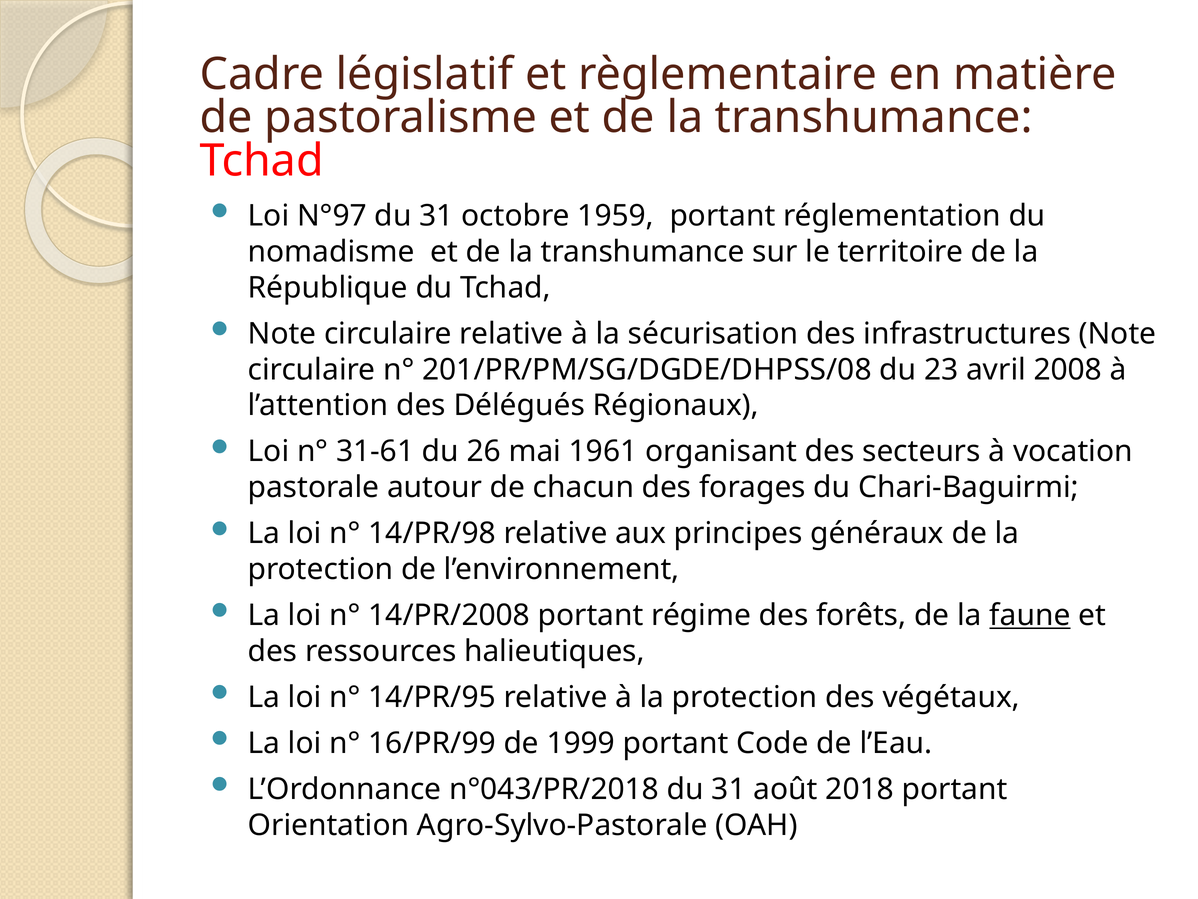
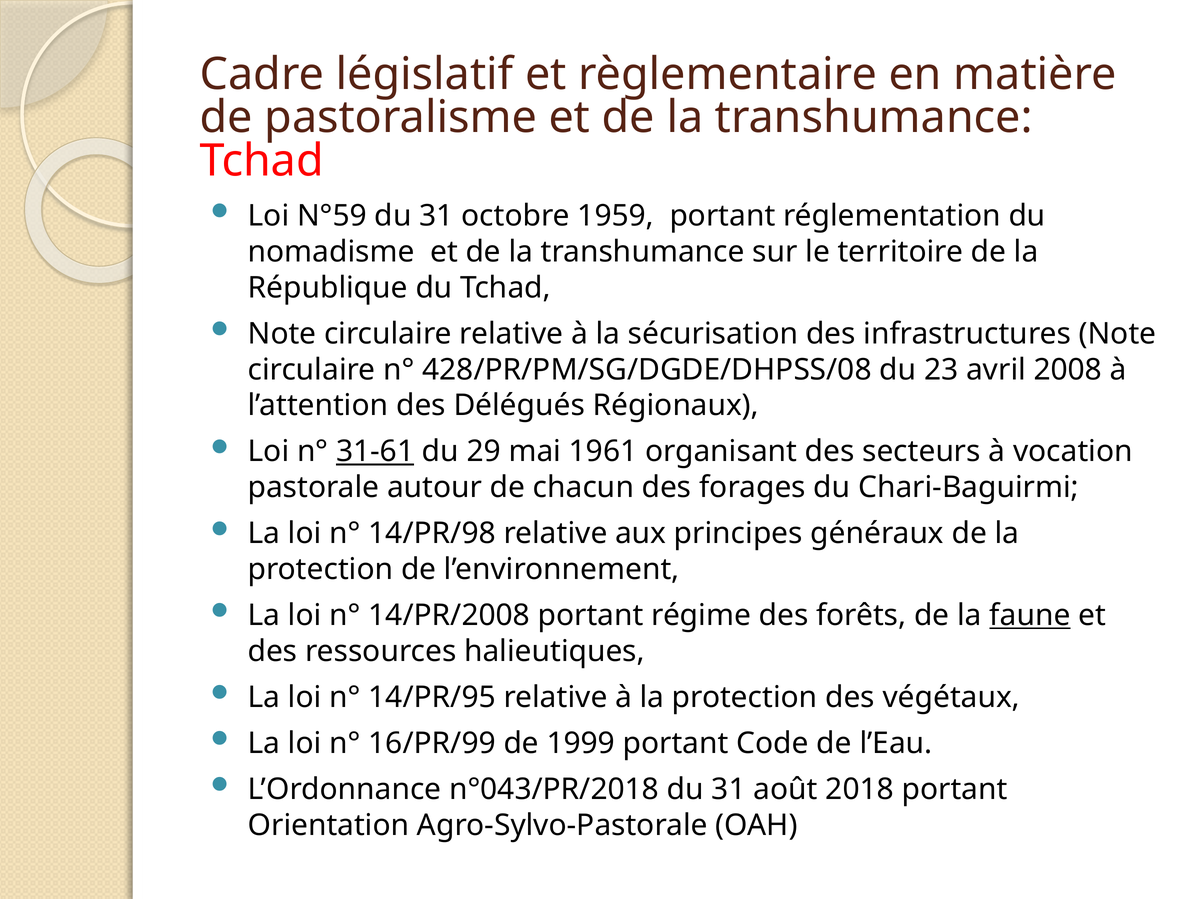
N°97: N°97 -> N°59
201/PR/PM/SG/DGDE/DHPSS/08: 201/PR/PM/SG/DGDE/DHPSS/08 -> 428/PR/PM/SG/DGDE/DHPSS/08
31-61 underline: none -> present
26: 26 -> 29
